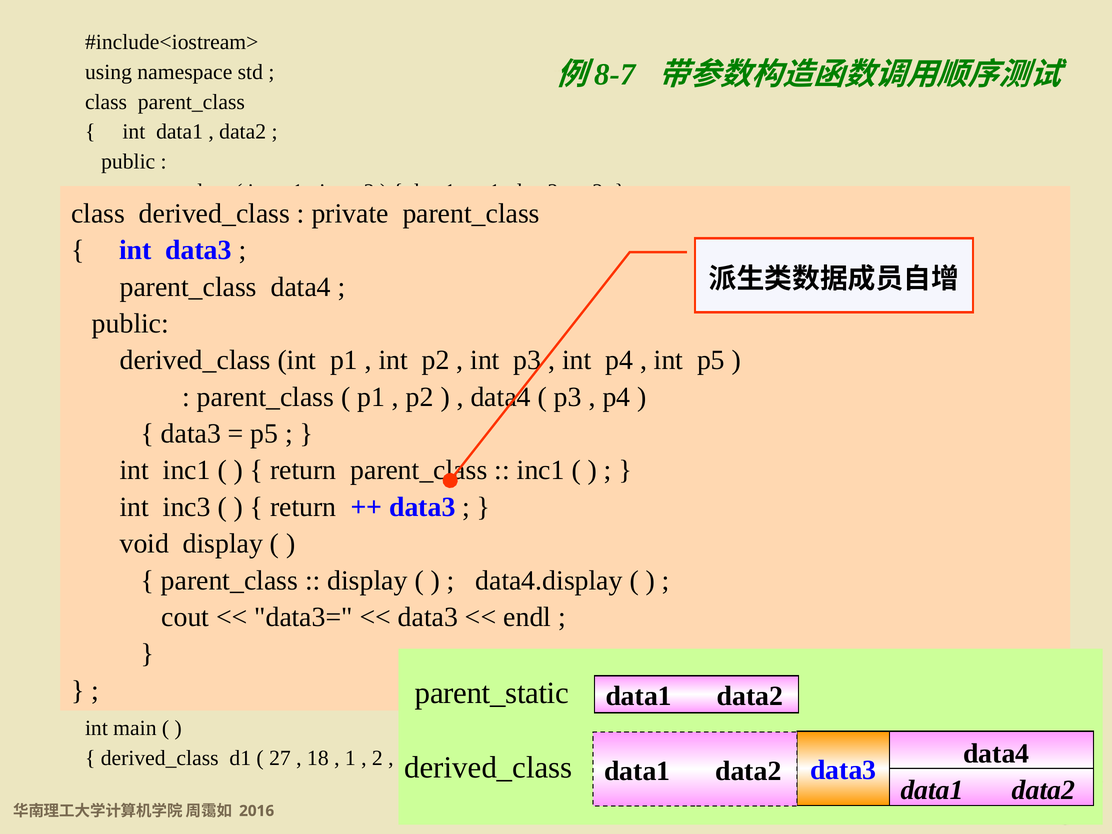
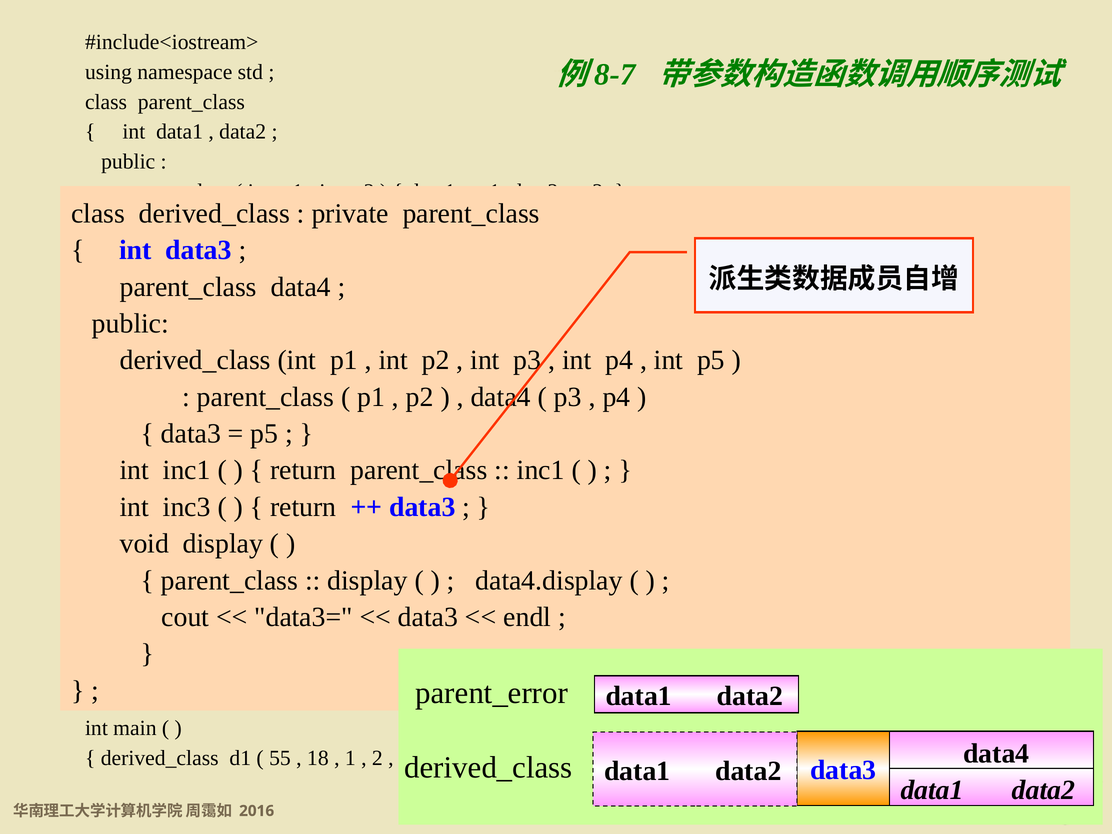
parent_static: parent_static -> parent_error
27: 27 -> 55
